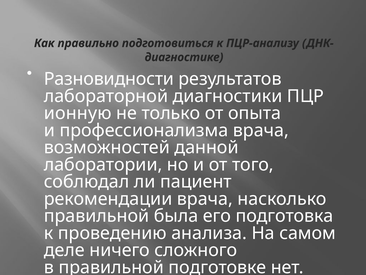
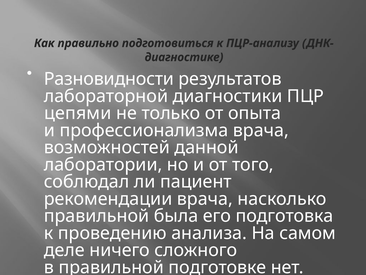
ионную: ионную -> цепями
